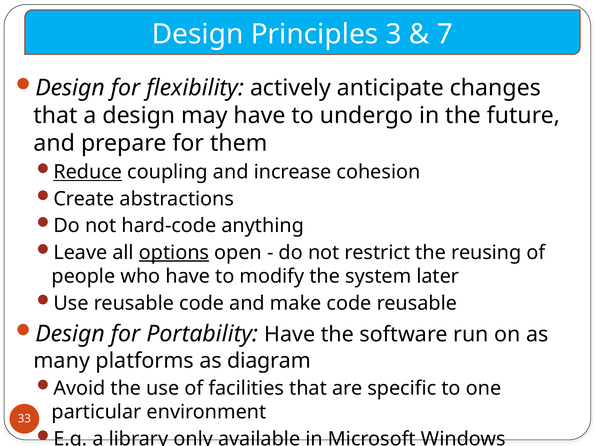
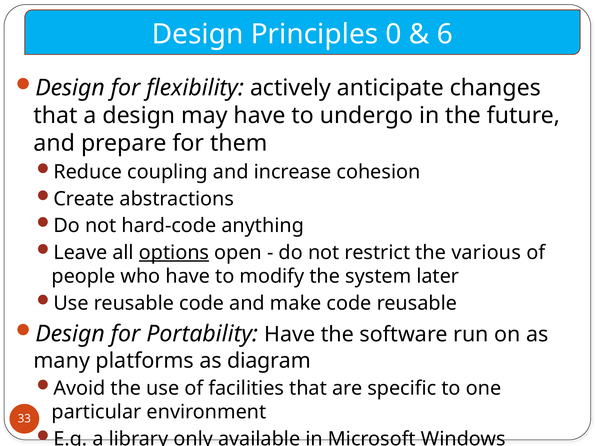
3: 3 -> 0
7: 7 -> 6
Reduce underline: present -> none
reusing: reusing -> various
